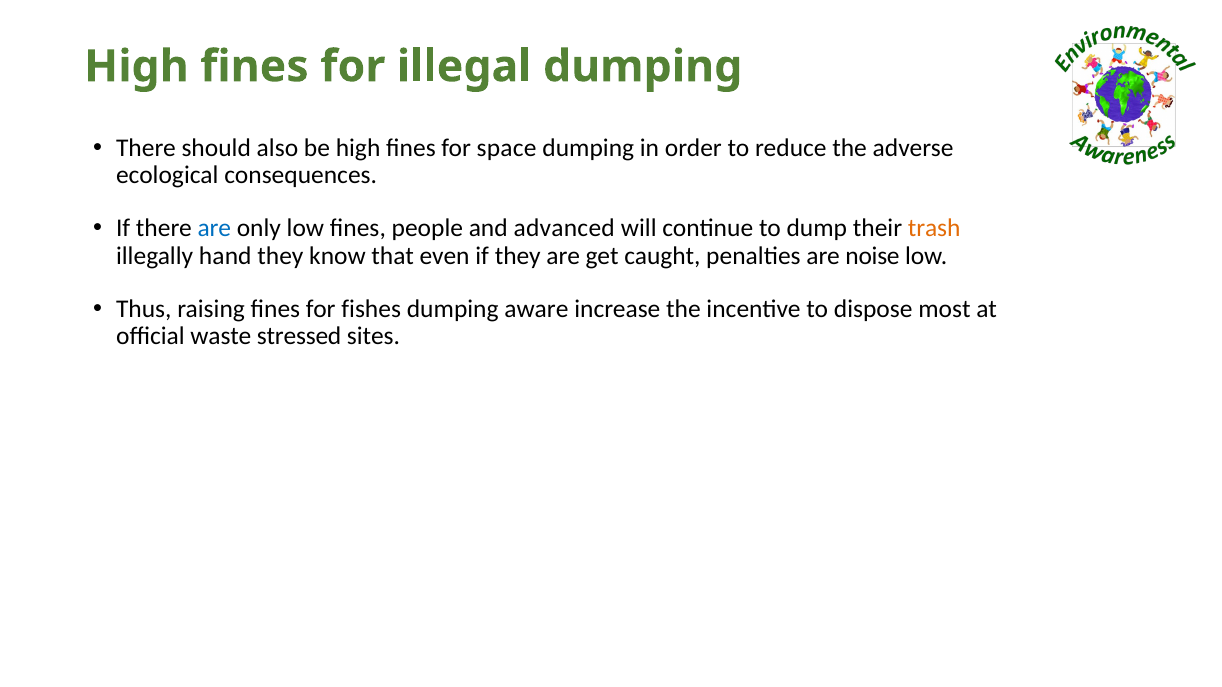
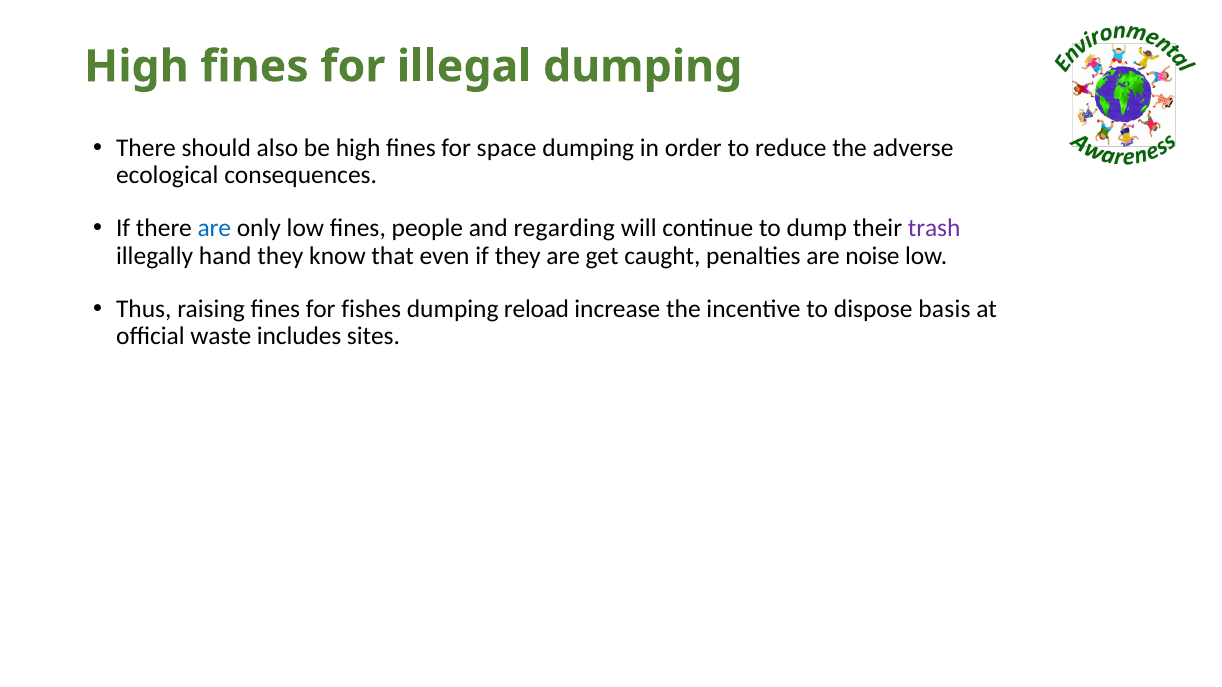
advanced: advanced -> regarding
trash colour: orange -> purple
aware: aware -> reload
most: most -> basis
stressed: stressed -> includes
